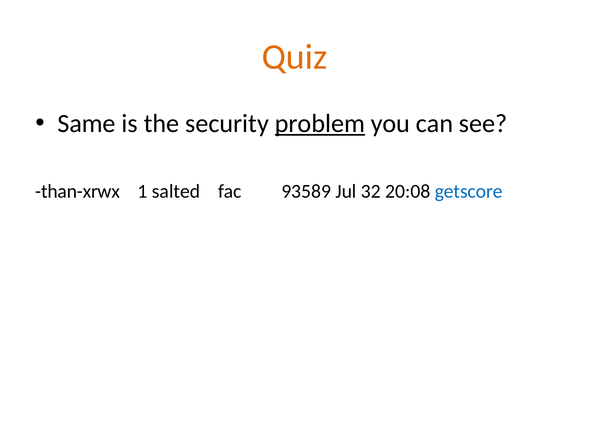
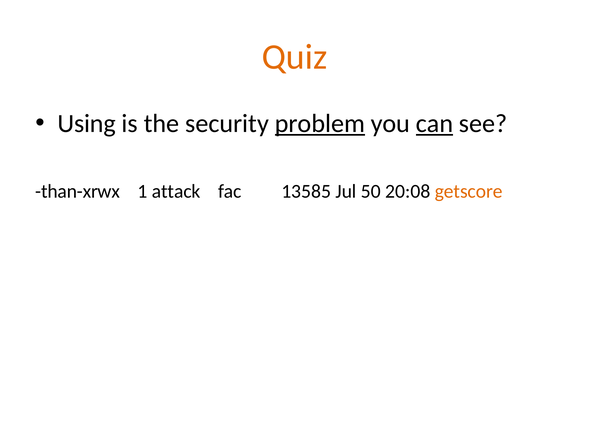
Same: Same -> Using
can underline: none -> present
salted: salted -> attack
93589: 93589 -> 13585
32: 32 -> 50
getscore colour: blue -> orange
